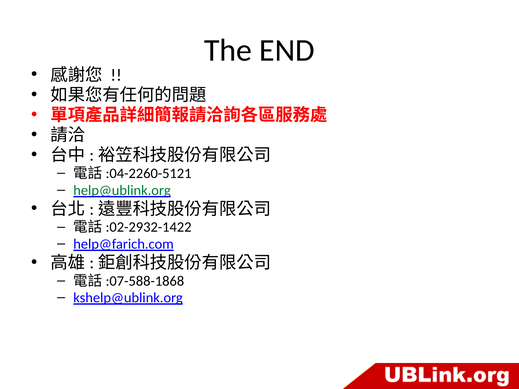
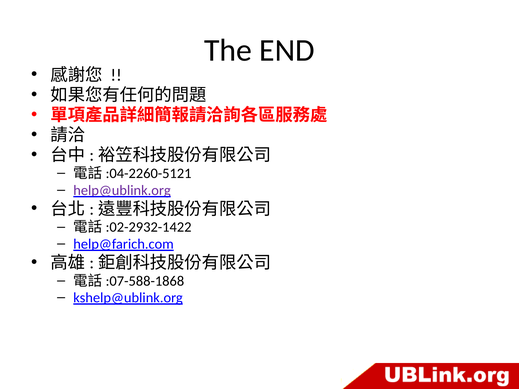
help@ublink.org colour: green -> purple
